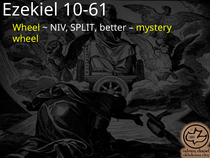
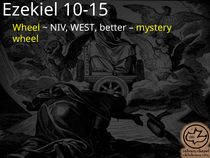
10-61: 10-61 -> 10-15
SPLIT: SPLIT -> WEST
